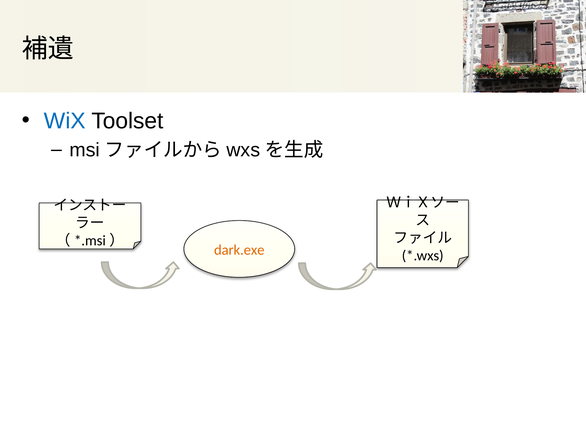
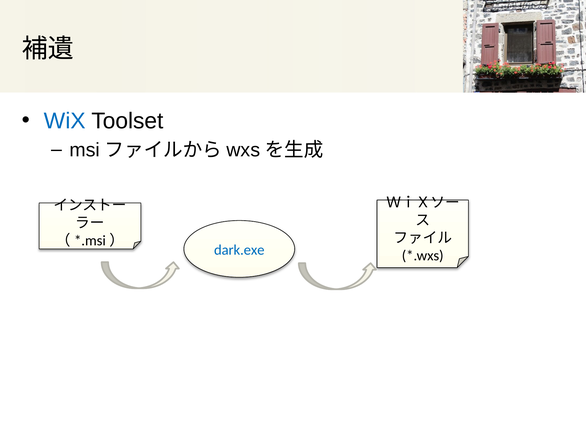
dark.exe colour: orange -> blue
